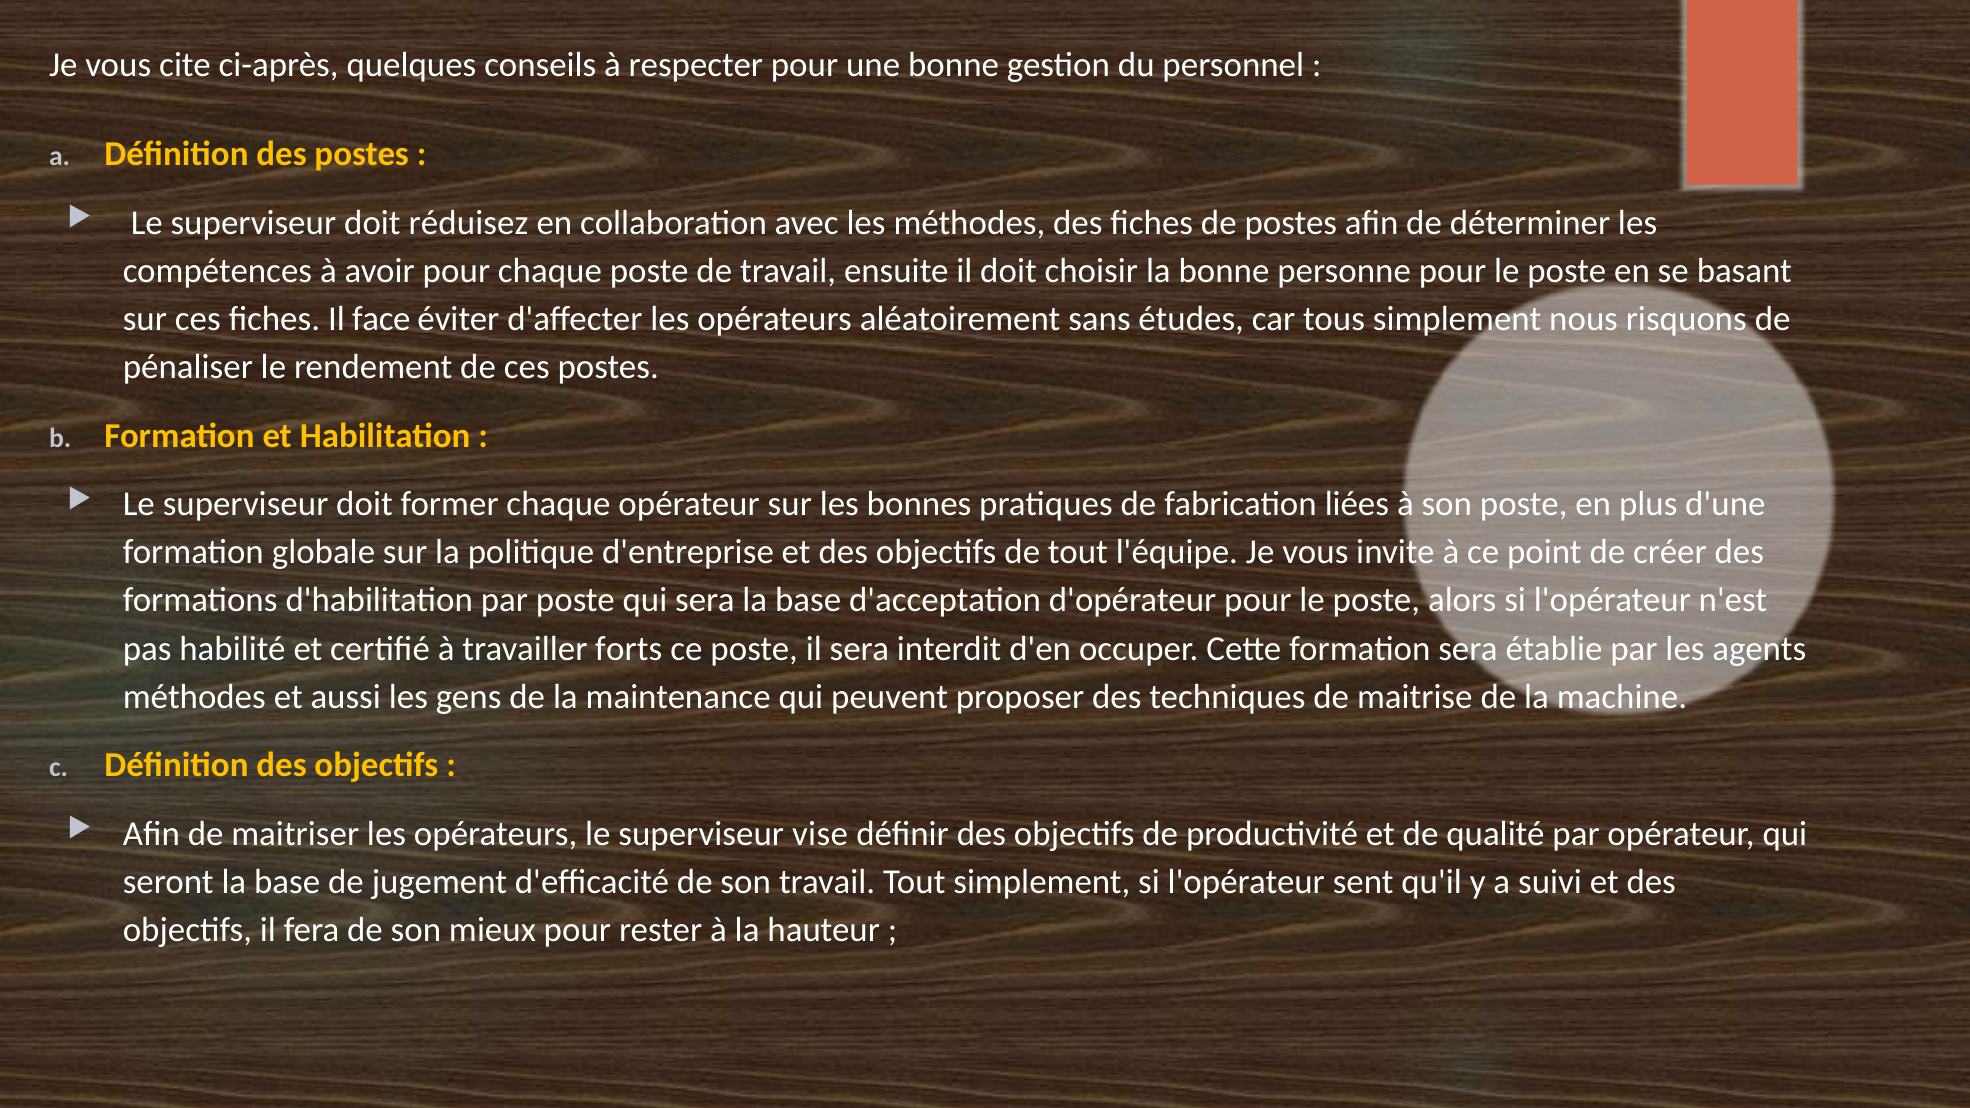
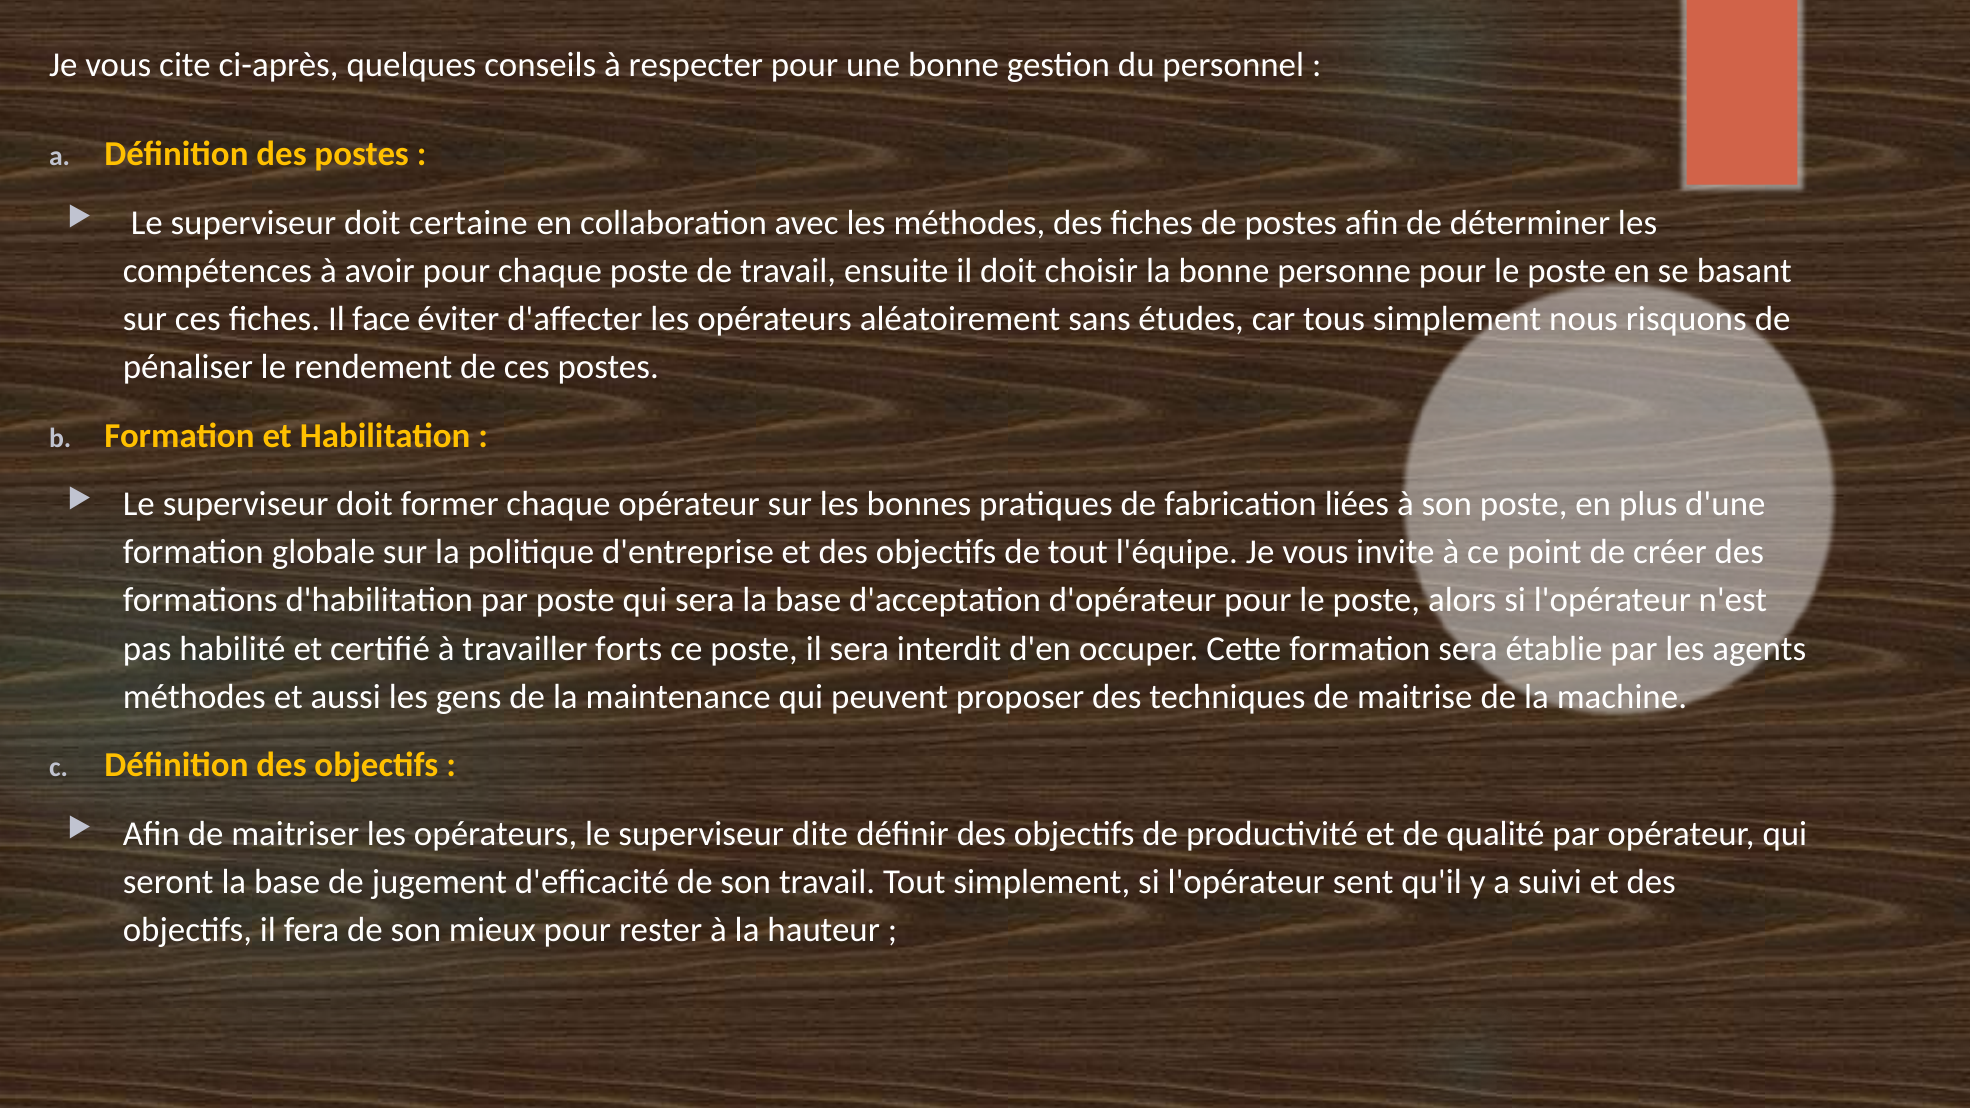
réduisez: réduisez -> certaine
vise: vise -> dite
